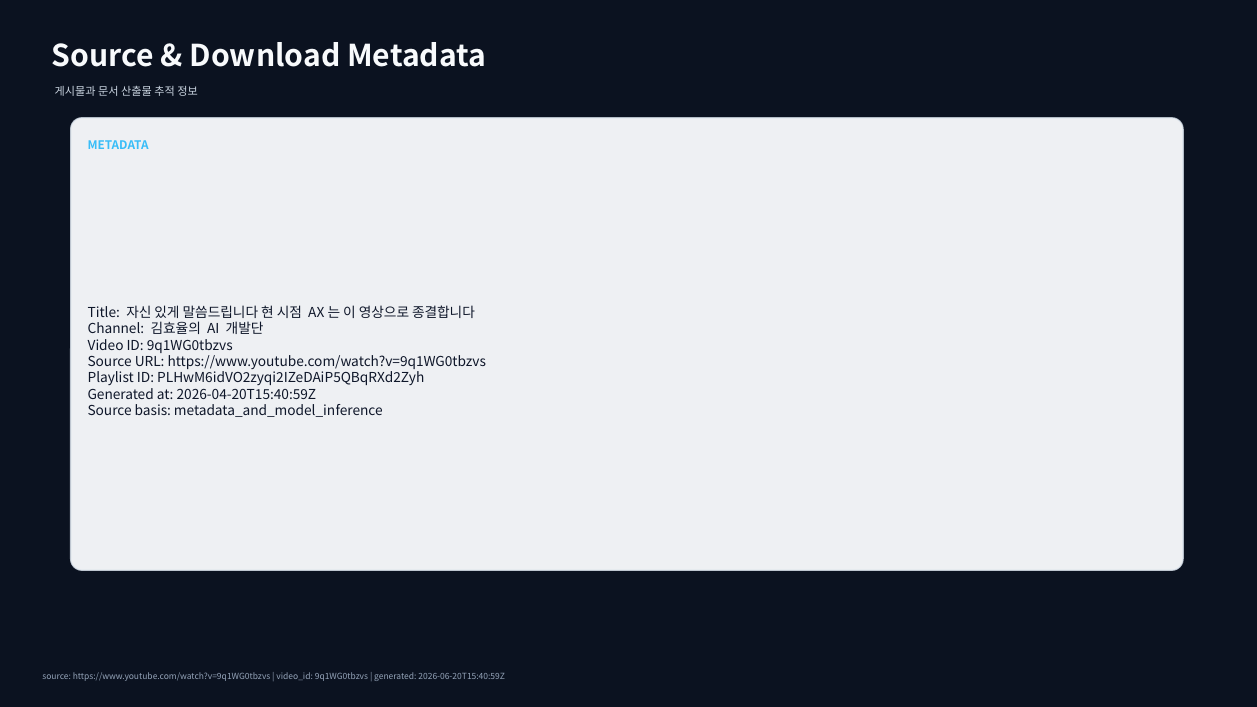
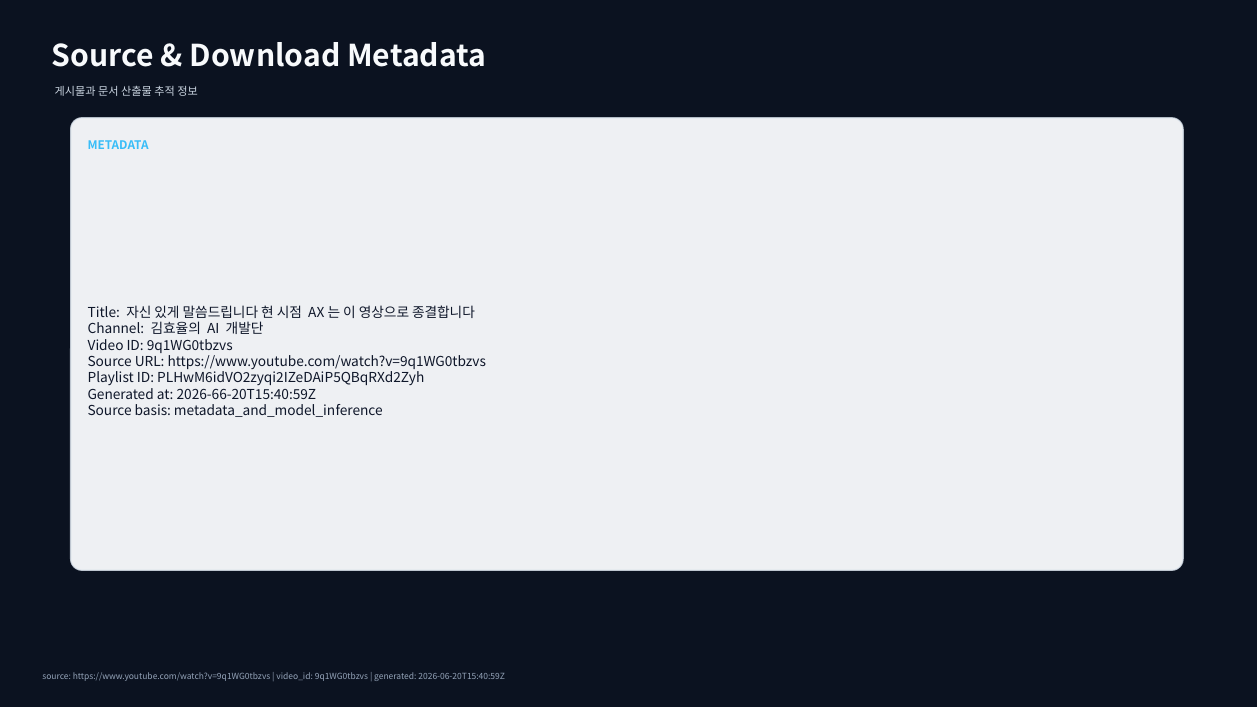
2026-04-20T15:40:59Z: 2026-04-20T15:40:59Z -> 2026-66-20T15:40:59Z
